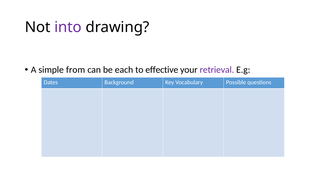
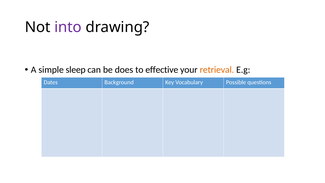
from: from -> sleep
each: each -> does
retrieval colour: purple -> orange
